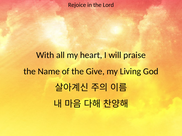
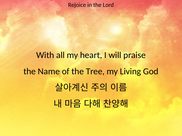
Give: Give -> Tree
